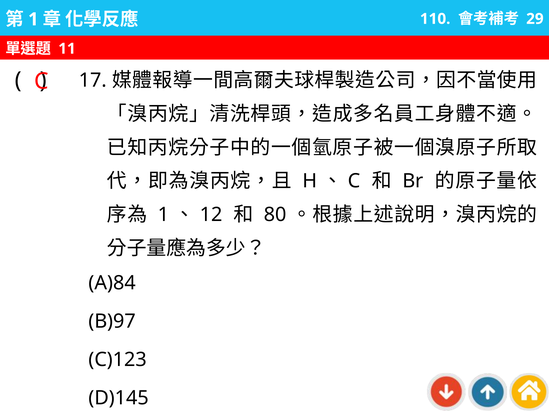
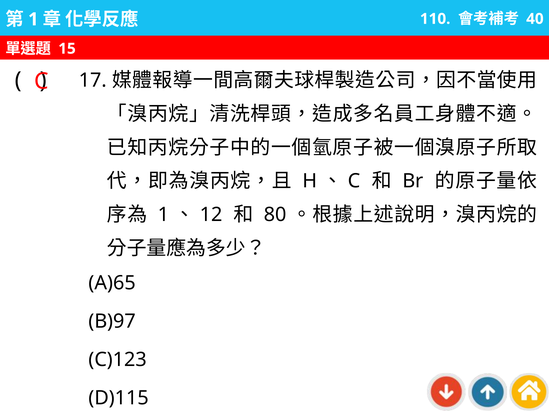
29: 29 -> 40
11: 11 -> 15
A)84: A)84 -> A)65
D)145: D)145 -> D)115
